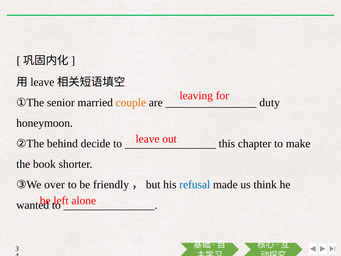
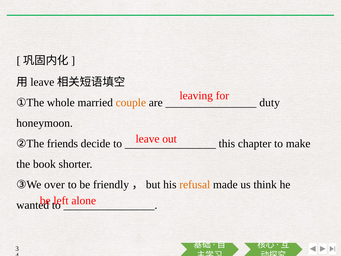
senior: senior -> whole
behind: behind -> friends
refusal colour: blue -> orange
